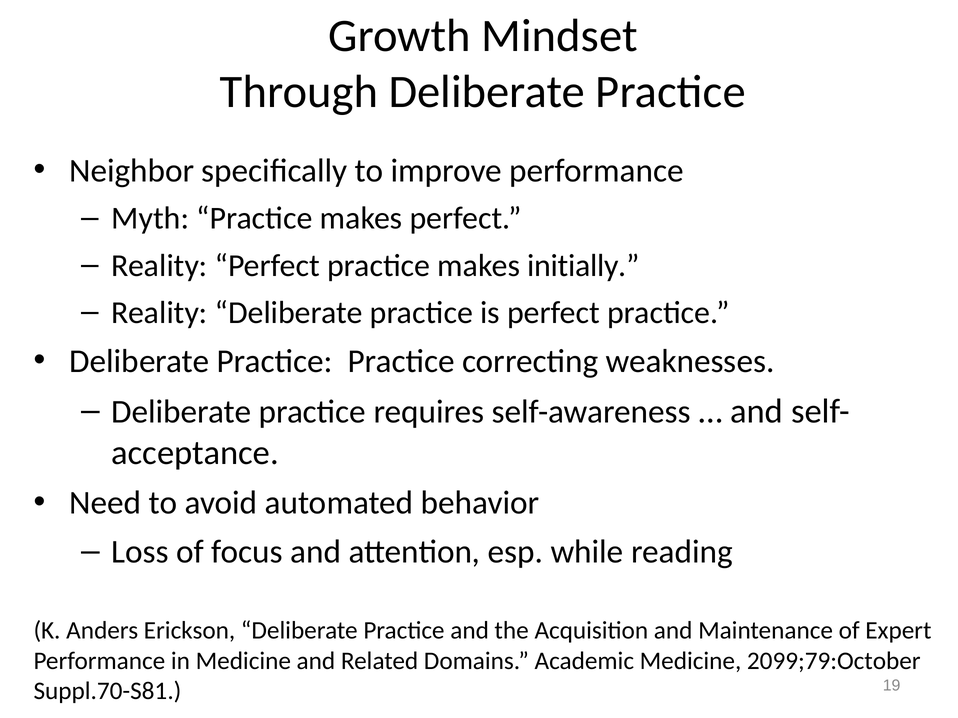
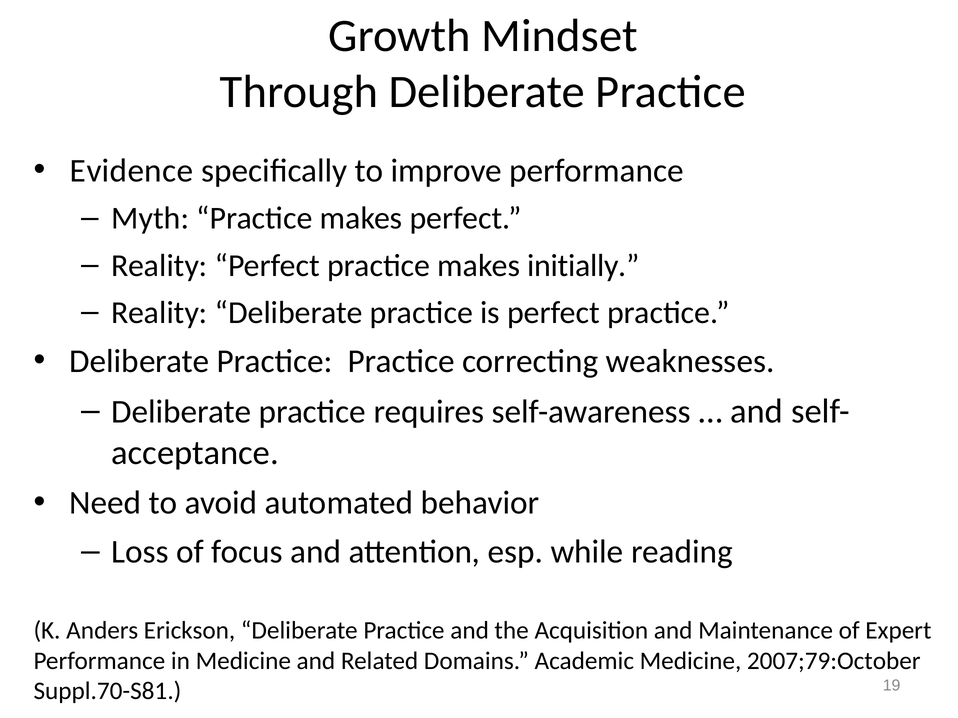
Neighbor: Neighbor -> Evidence
2099;79:October: 2099;79:October -> 2007;79:October
